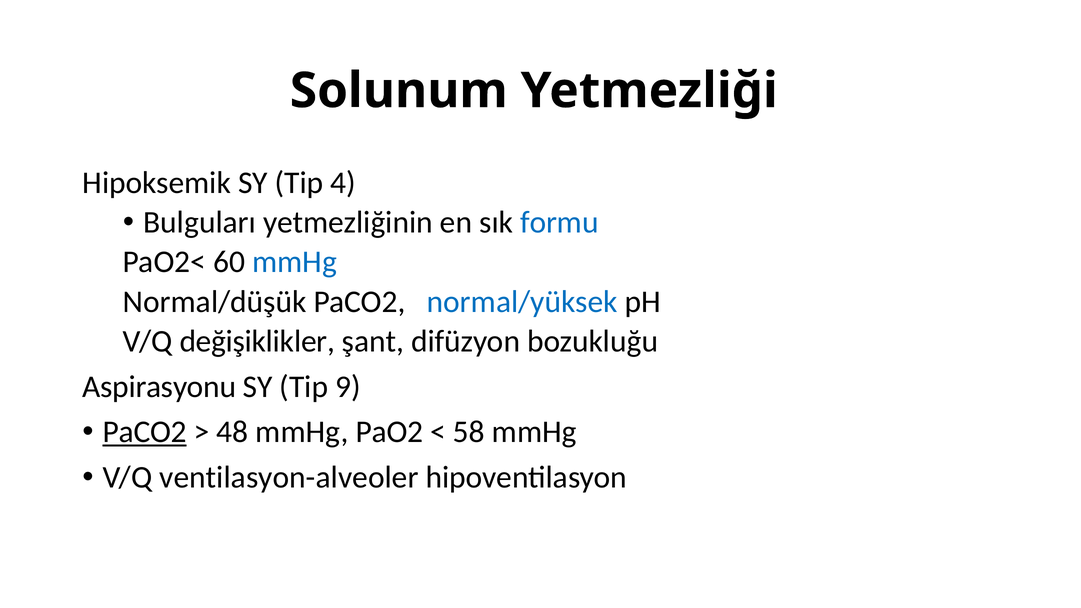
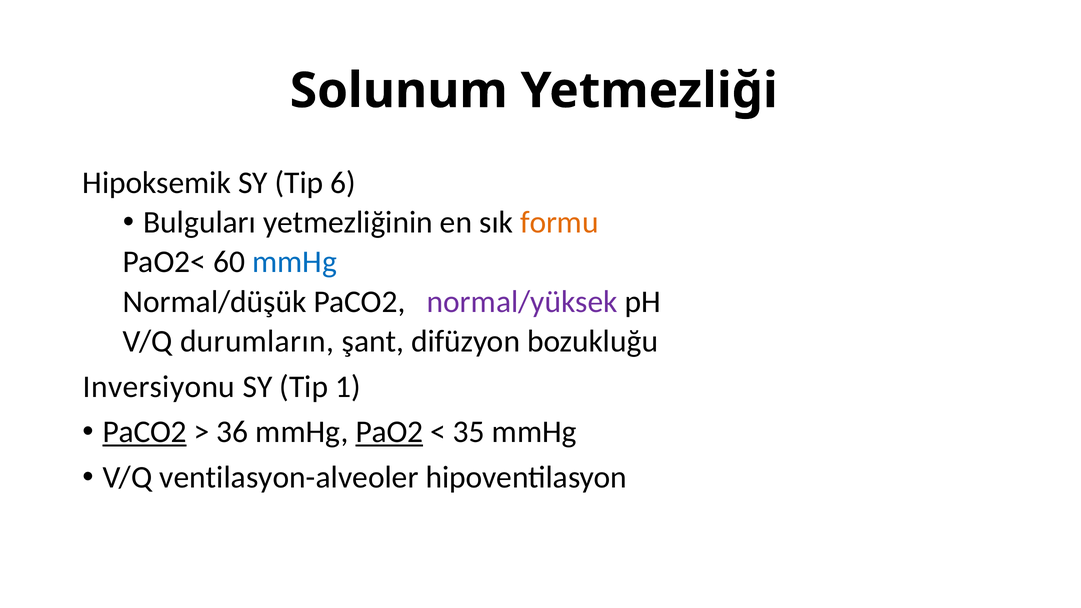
4: 4 -> 6
formu colour: blue -> orange
normal/yüksek colour: blue -> purple
değişiklikler: değişiklikler -> durumların
Aspirasyonu: Aspirasyonu -> Inversiyonu
9: 9 -> 1
48: 48 -> 36
PaO2 underline: none -> present
58: 58 -> 35
